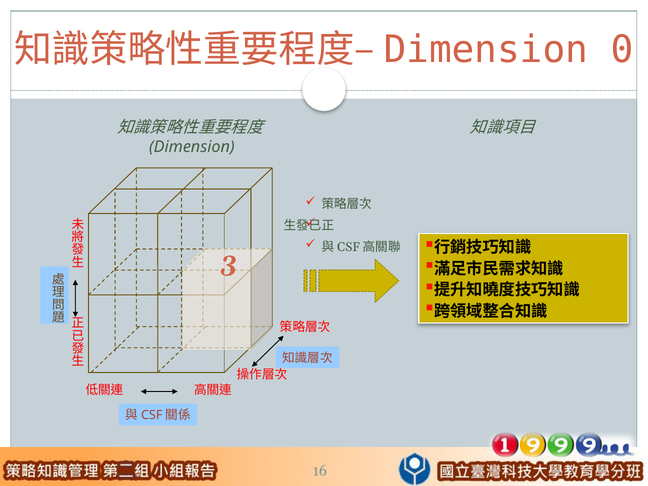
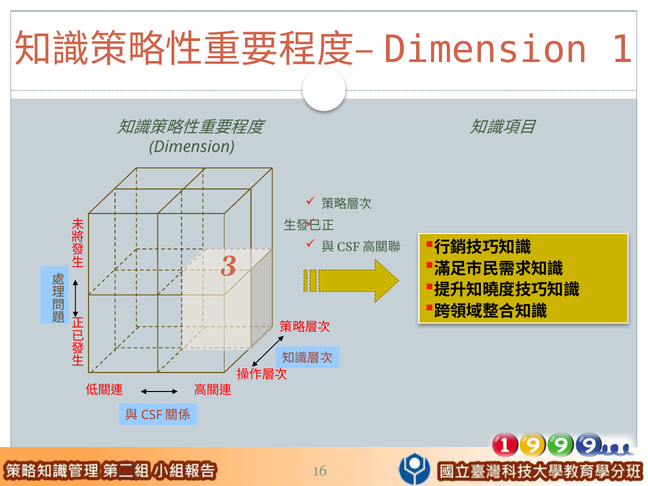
0: 0 -> 1
